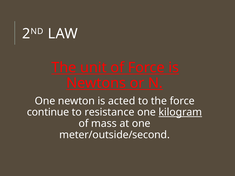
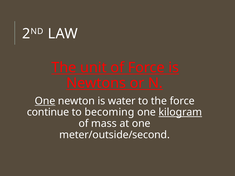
One at (45, 101) underline: none -> present
acted: acted -> water
resistance: resistance -> becoming
